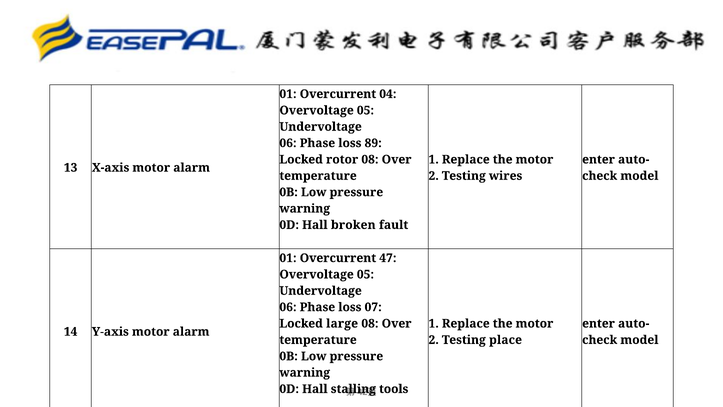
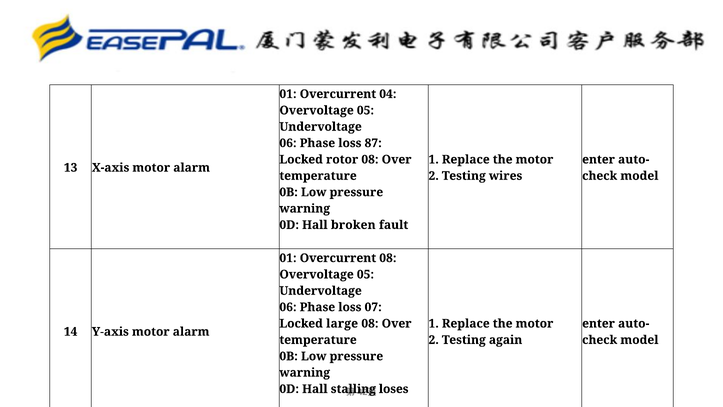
89: 89 -> 87
Overcurrent 47: 47 -> 08
place: place -> again
tools: tools -> loses
